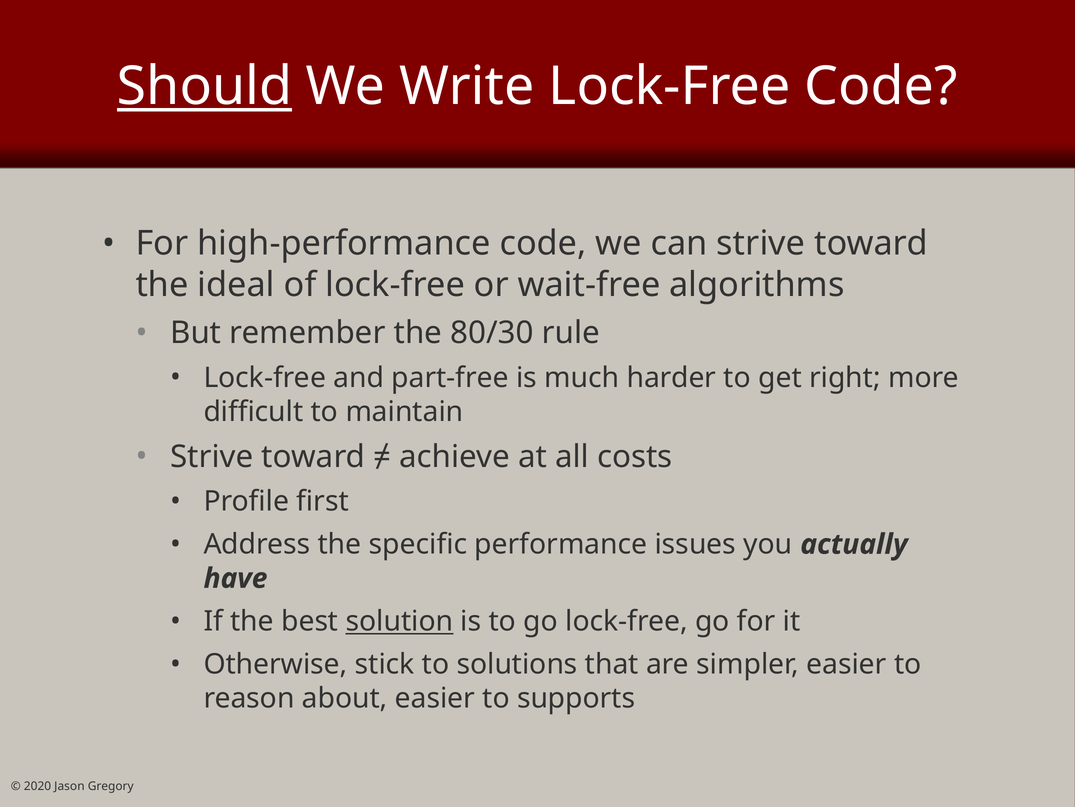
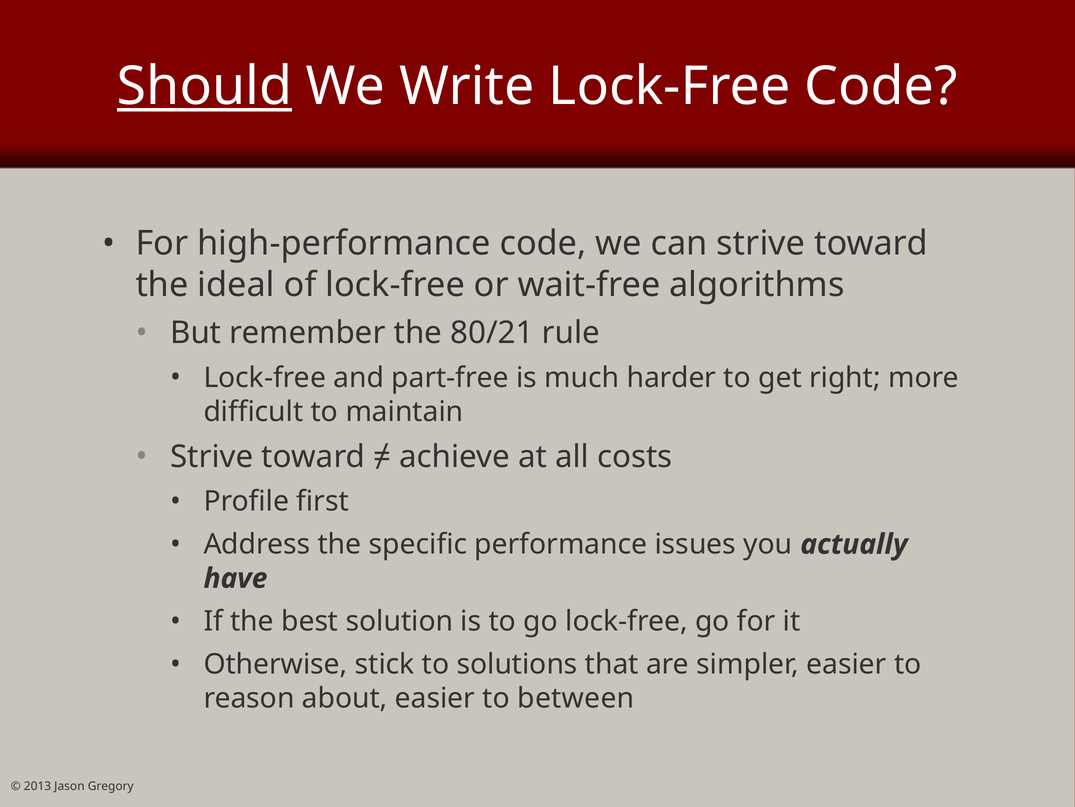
80/30: 80/30 -> 80/21
solution underline: present -> none
supports: supports -> between
2020: 2020 -> 2013
